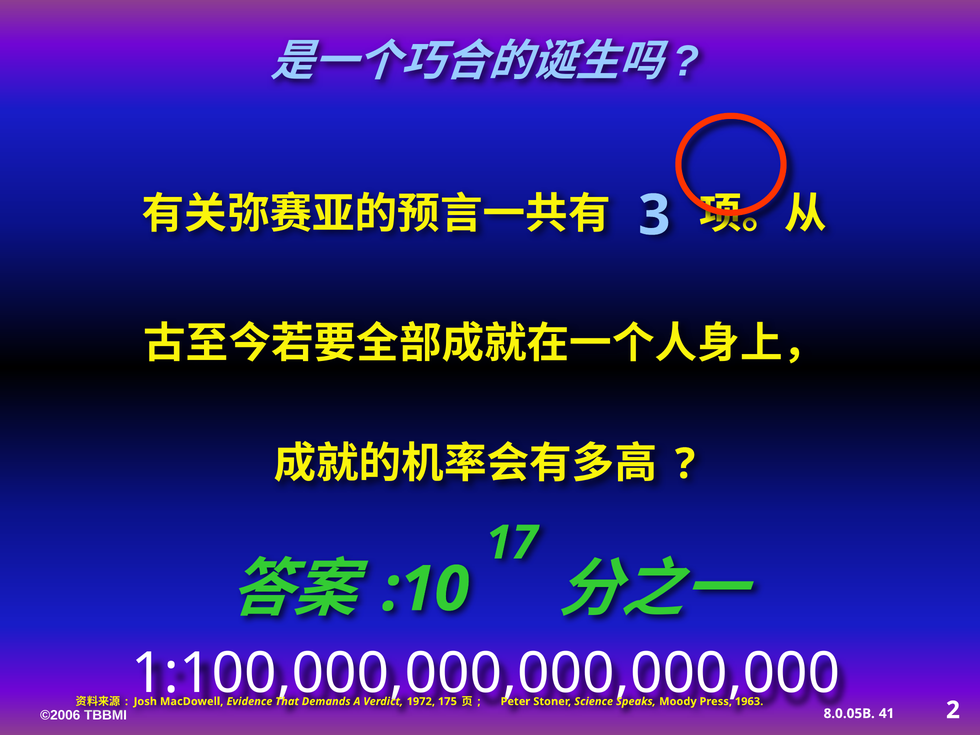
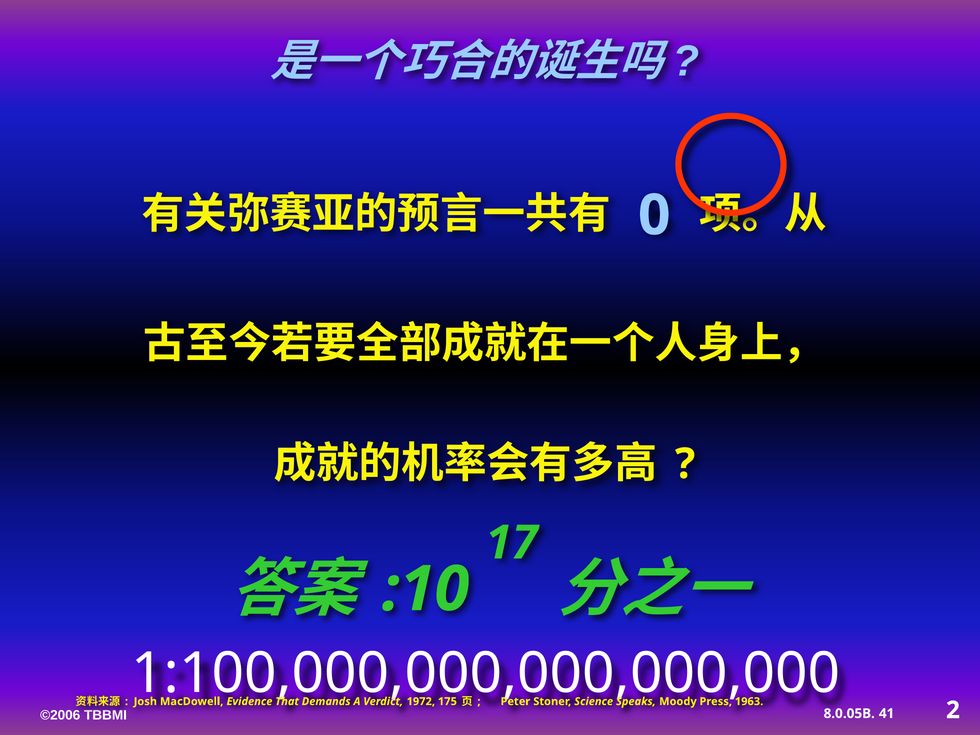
3: 3 -> 0
